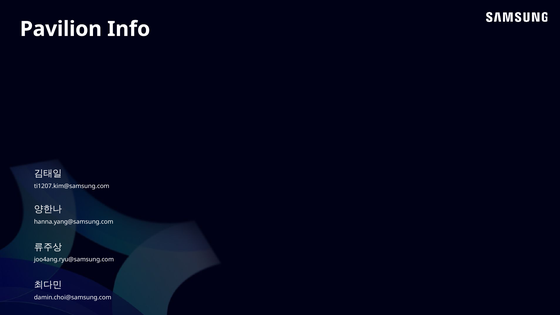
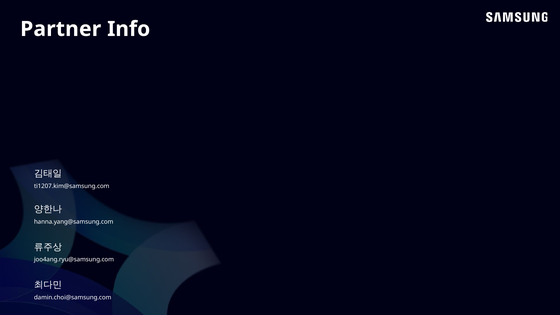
Pavilion: Pavilion -> Partner
